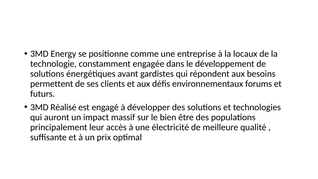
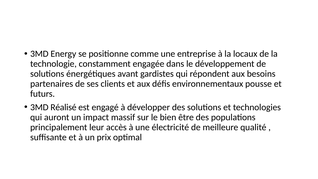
permettent: permettent -> partenaires
forums: forums -> pousse
